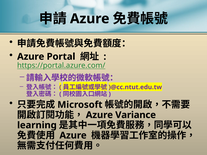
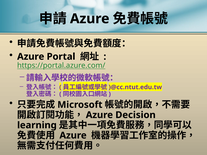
Variance: Variance -> Decision
